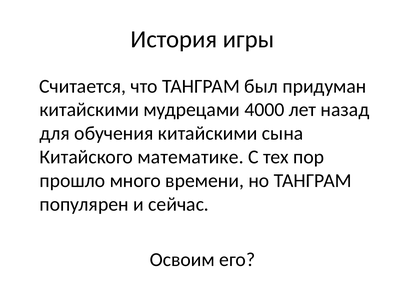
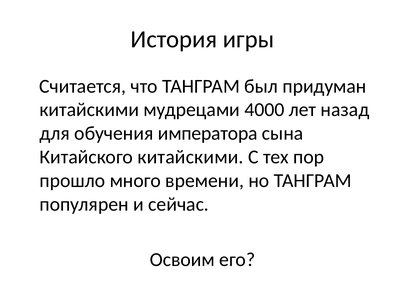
обучения китайскими: китайскими -> императора
Китайского математике: математике -> китайскими
